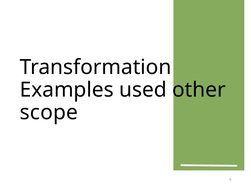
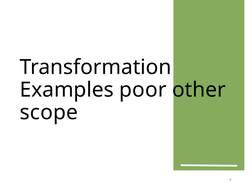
used: used -> poor
